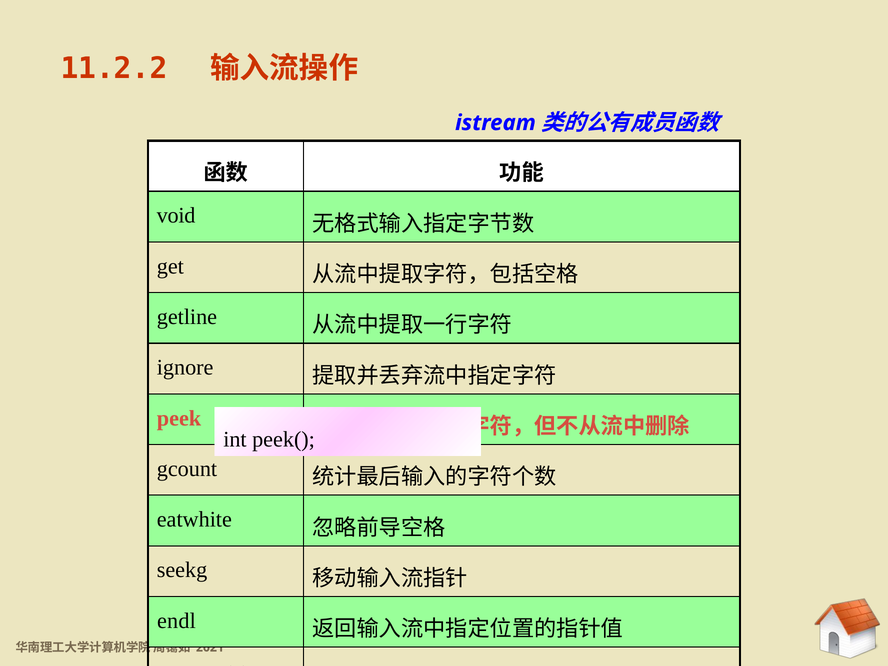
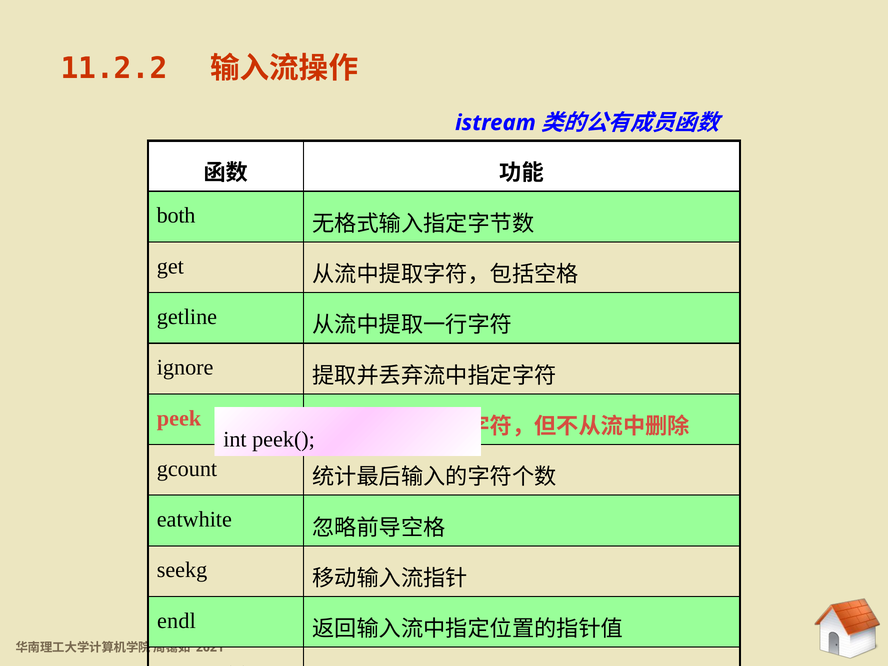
void: void -> both
